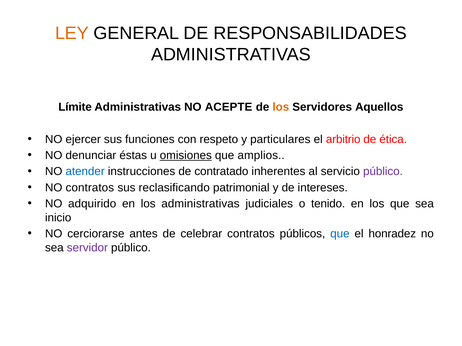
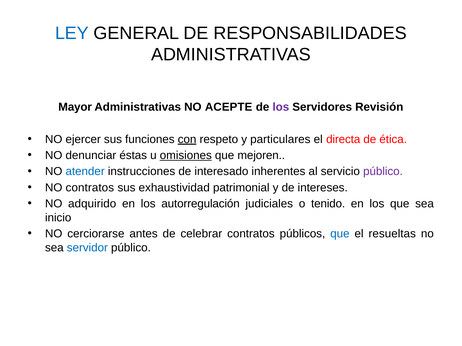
LEY colour: orange -> blue
Límite: Límite -> Mayor
los at (281, 107) colour: orange -> purple
Aquellos: Aquellos -> Revisión
con underline: none -> present
arbitrio: arbitrio -> directa
amplios: amplios -> mejoren
contratado: contratado -> interesado
reclasificando: reclasificando -> exhaustividad
los administrativas: administrativas -> autorregulación
honradez: honradez -> resueltas
servidor colour: purple -> blue
